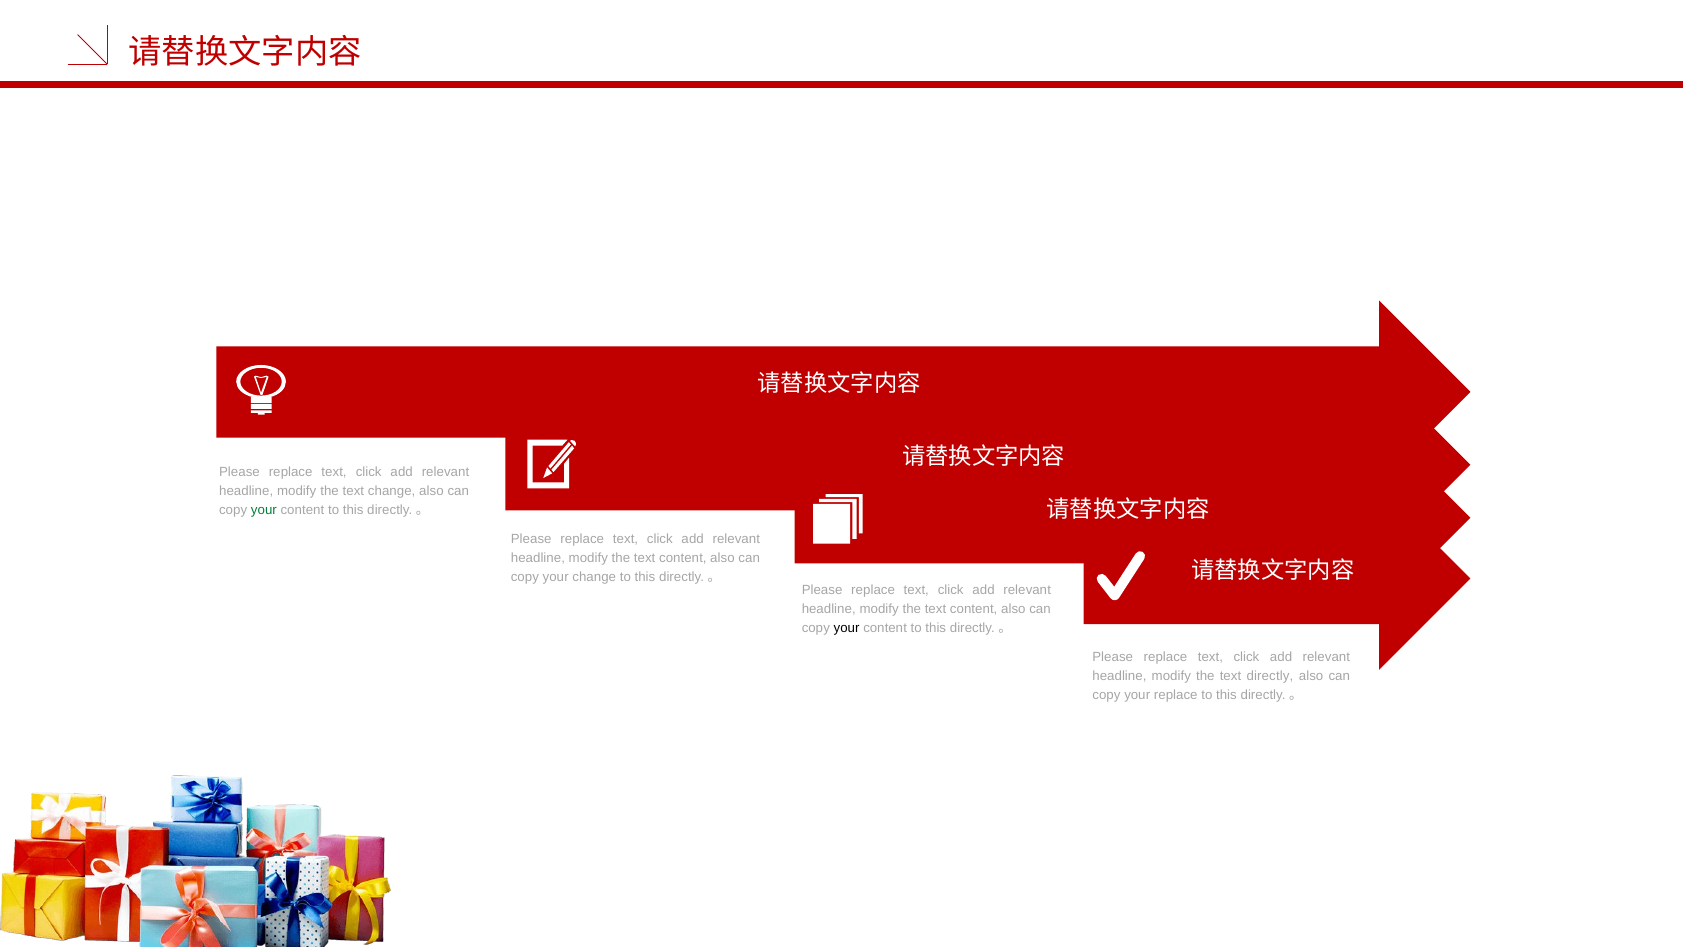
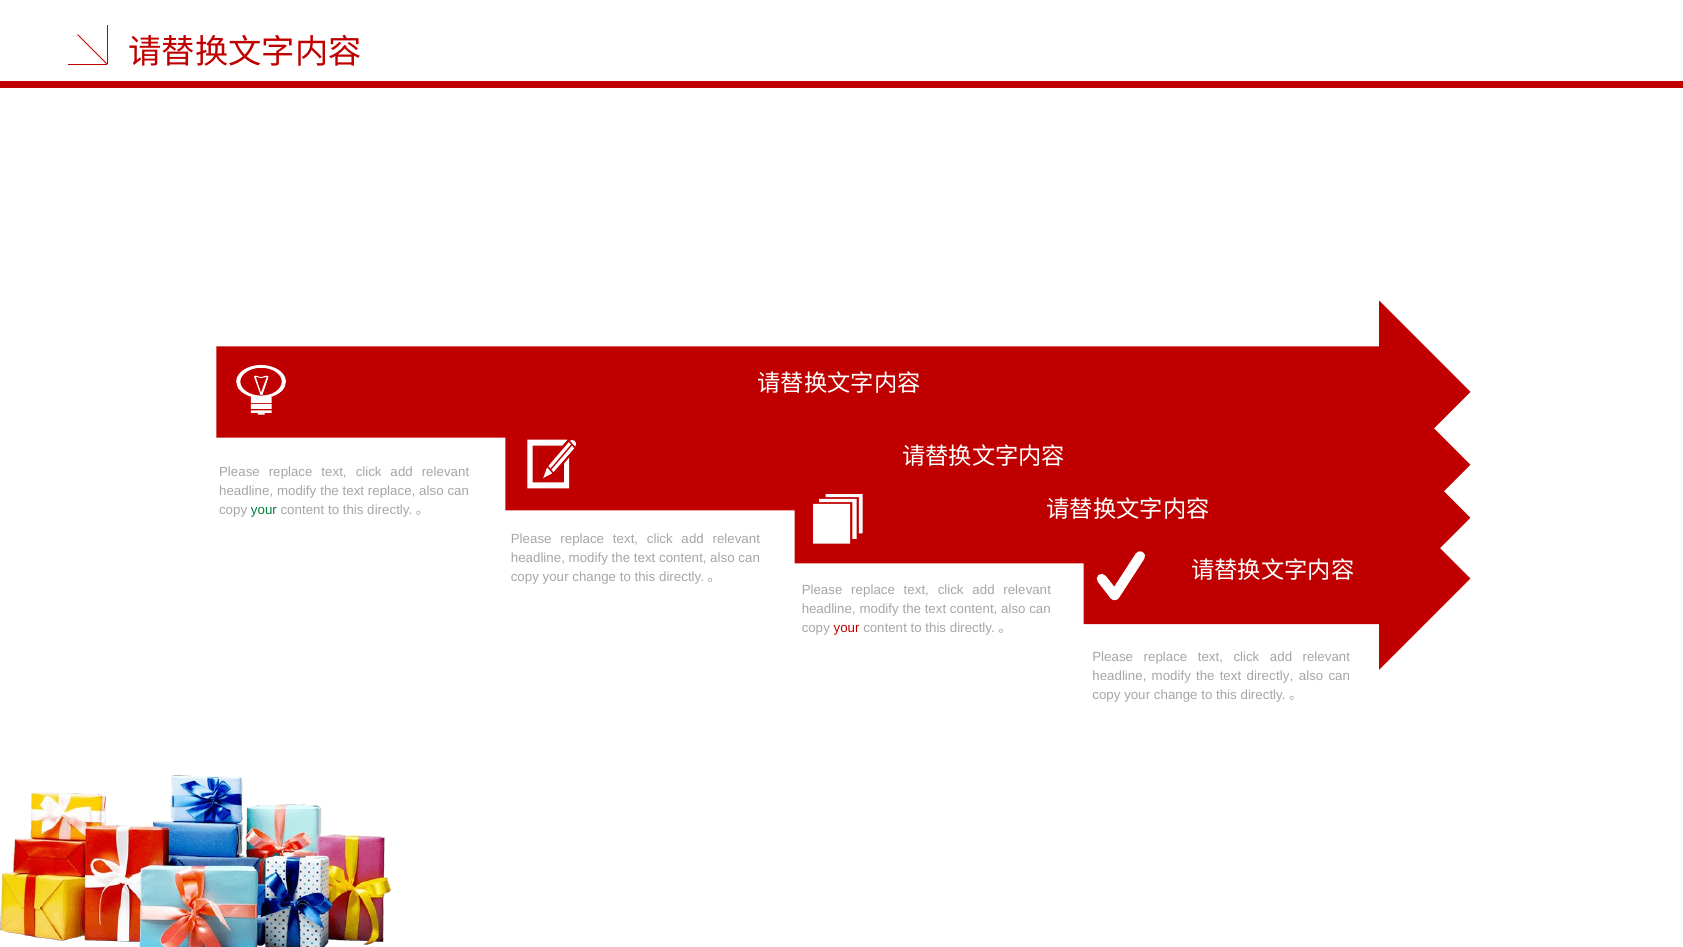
text change: change -> replace
your at (847, 628) colour: black -> red
replace at (1176, 695): replace -> change
